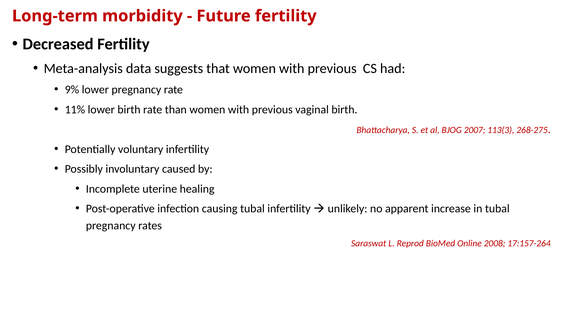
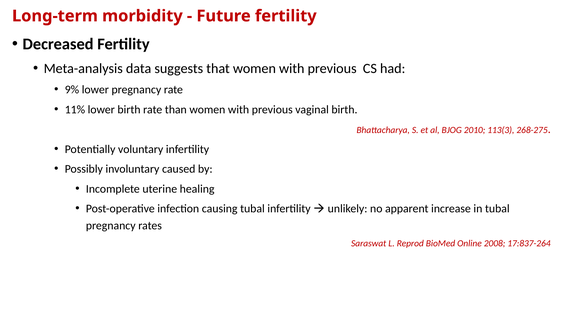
2007: 2007 -> 2010
17:157-264: 17:157-264 -> 17:837-264
